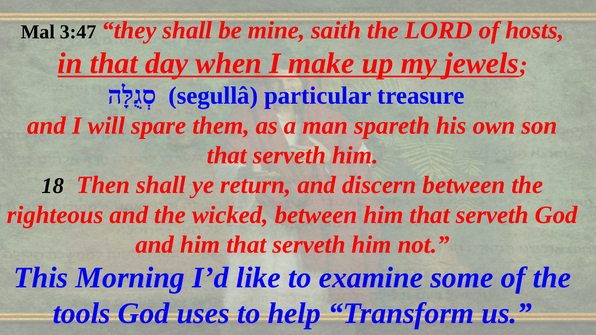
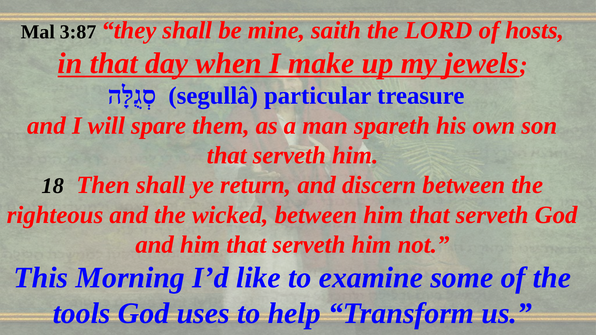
3:47: 3:47 -> 3:87
